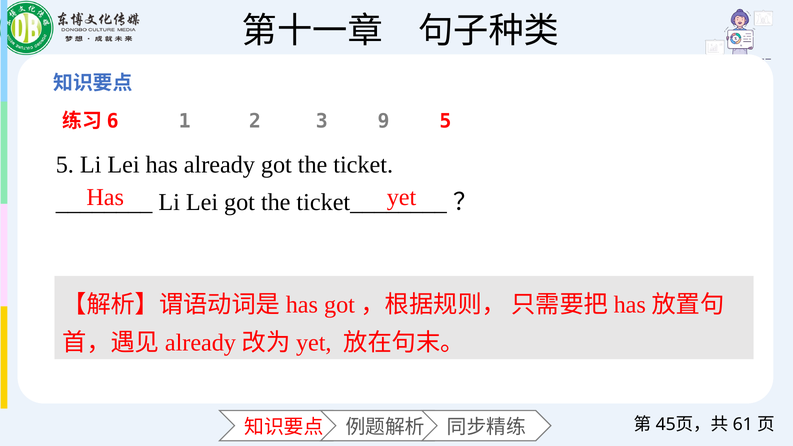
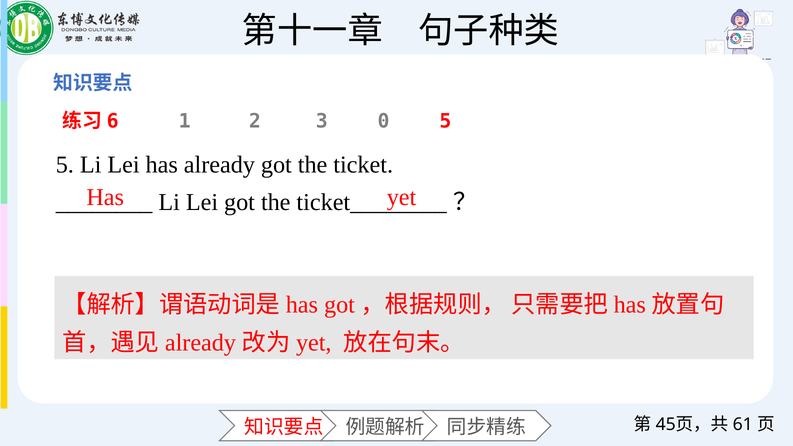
9: 9 -> 0
